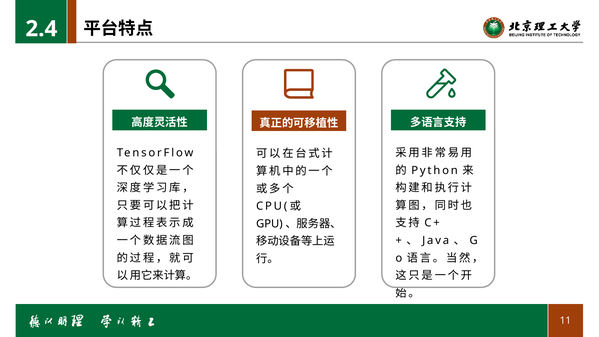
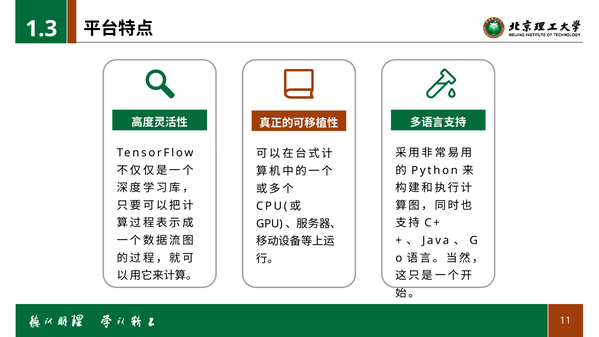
2.4: 2.4 -> 1.3
